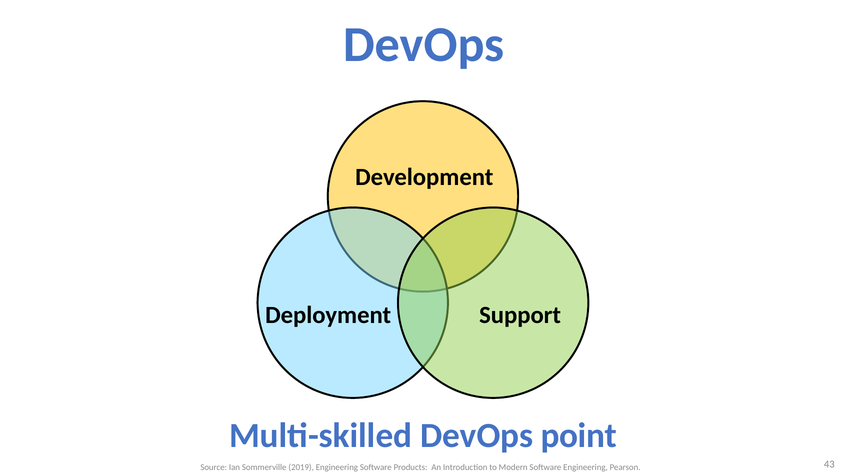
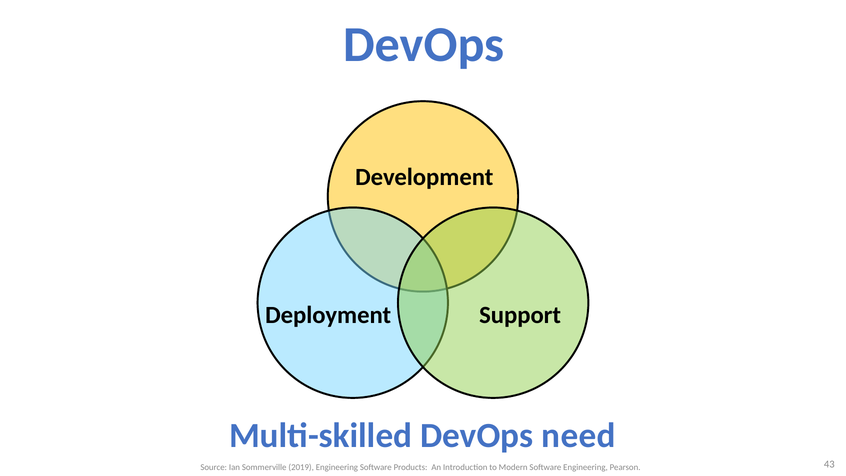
point: point -> need
